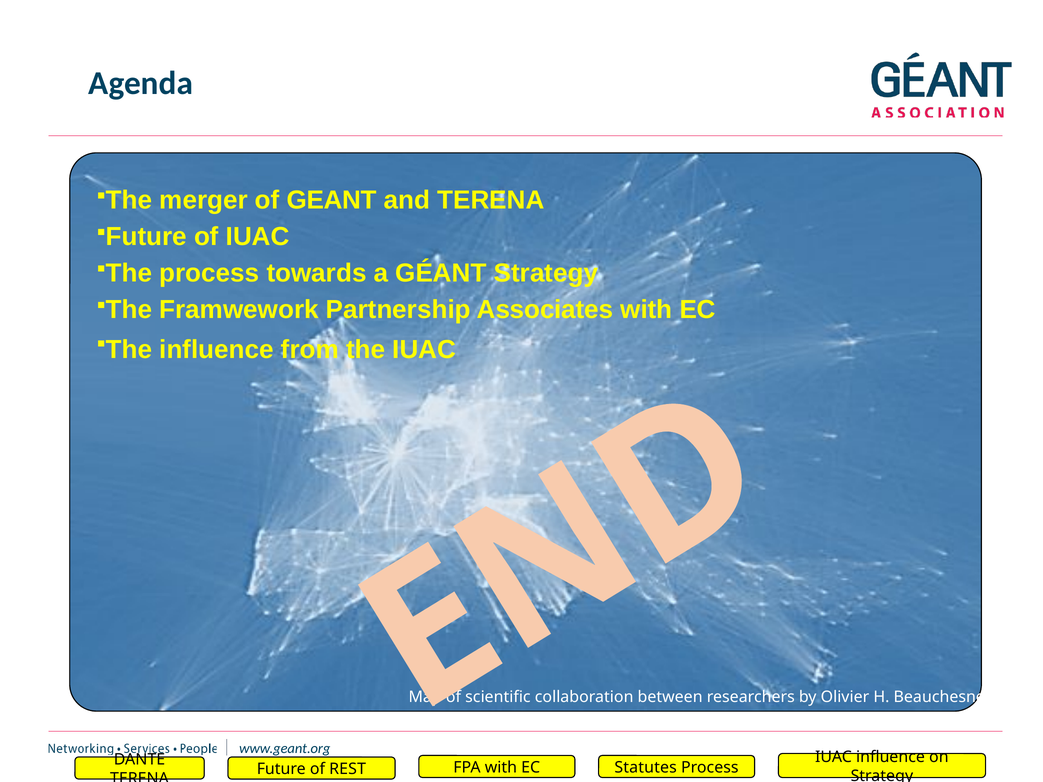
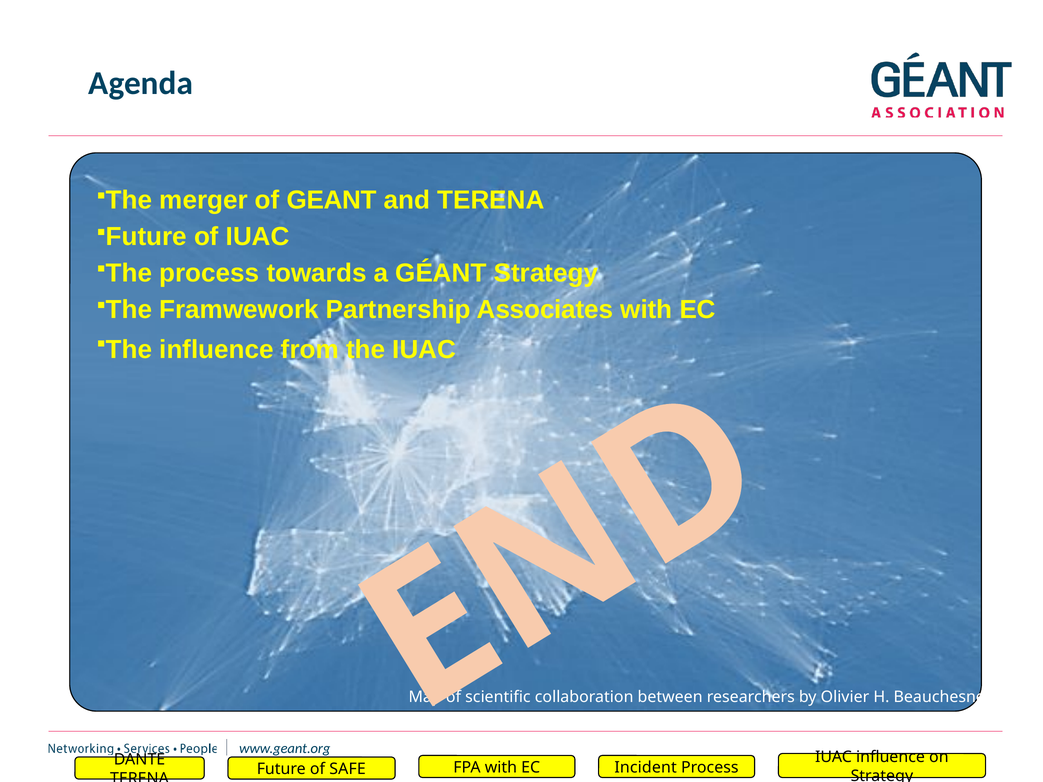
REST: REST -> SAFE
Statutes: Statutes -> Incident
